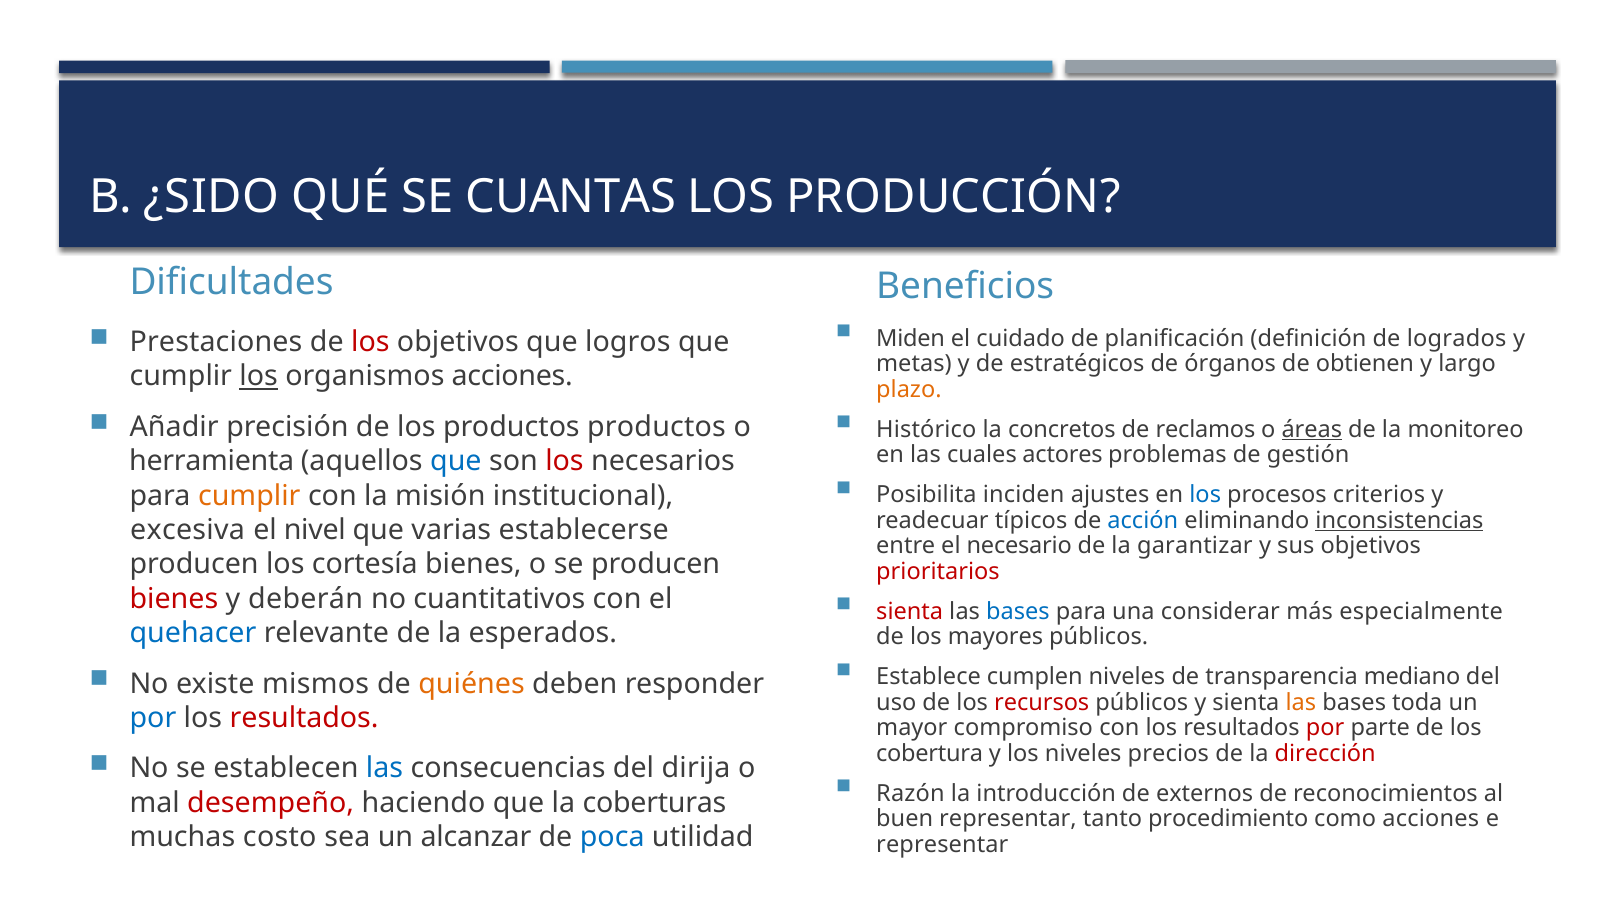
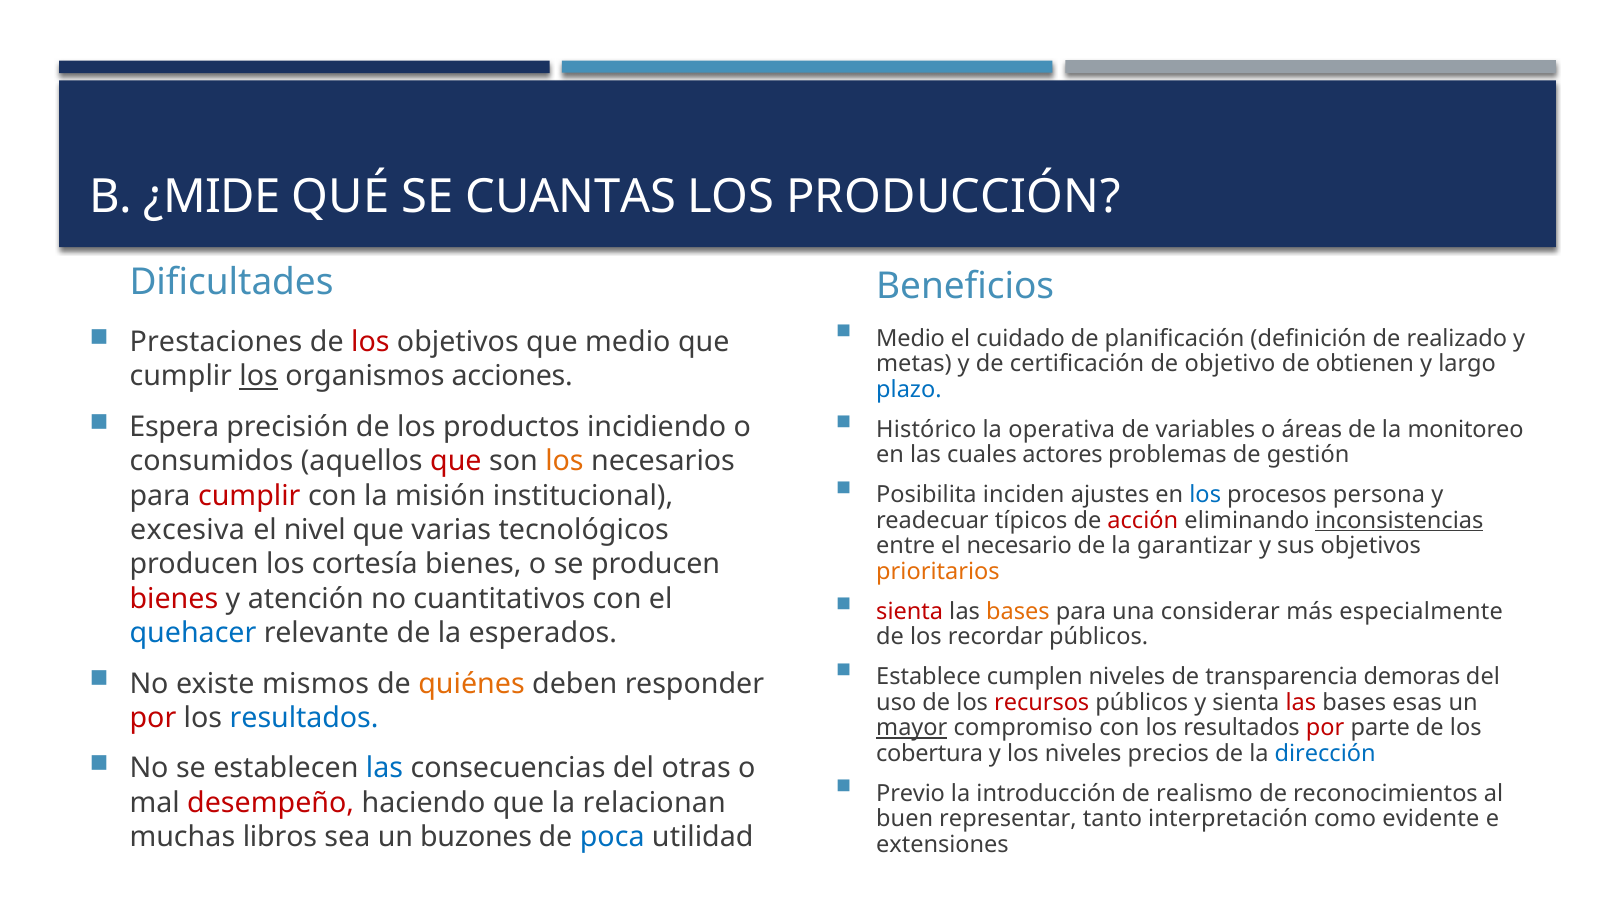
¿SIDO: ¿SIDO -> ¿MIDE
Miden at (911, 338): Miden -> Medio
logrados: logrados -> realizado
que logros: logros -> medio
estratégicos: estratégicos -> certificación
órganos: órganos -> objetivo
plazo colour: orange -> blue
Añadir: Añadir -> Espera
productos productos: productos -> incidiendo
concretos: concretos -> operativa
reclamos: reclamos -> variables
áreas underline: present -> none
herramienta: herramienta -> consumidos
que at (456, 461) colour: blue -> red
los at (564, 461) colour: red -> orange
criterios: criterios -> persona
cumplir at (249, 495) colour: orange -> red
acción colour: blue -> red
establecerse: establecerse -> tecnológicos
prioritarios colour: red -> orange
deberán: deberán -> atención
bases at (1018, 611) colour: blue -> orange
mayores: mayores -> recordar
mediano: mediano -> demoras
las at (1301, 702) colour: orange -> red
toda: toda -> esas
por at (153, 717) colour: blue -> red
resultados at (304, 717) colour: red -> blue
mayor underline: none -> present
dirección colour: red -> blue
dirija: dirija -> otras
Razón: Razón -> Previo
externos: externos -> realismo
coberturas: coberturas -> relacionan
procedimiento: procedimiento -> interpretación
como acciones: acciones -> evidente
costo: costo -> libros
alcanzar: alcanzar -> buzones
representar at (942, 844): representar -> extensiones
